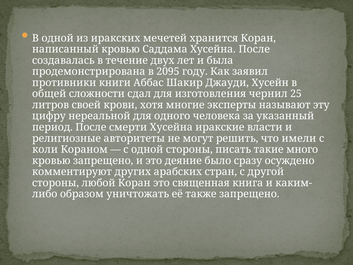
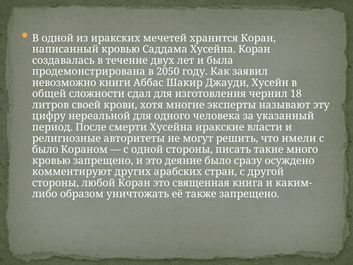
Хусейна После: После -> Коран
2095: 2095 -> 2050
противники: противники -> невозможно
25: 25 -> 18
коли at (45, 149): коли -> было
